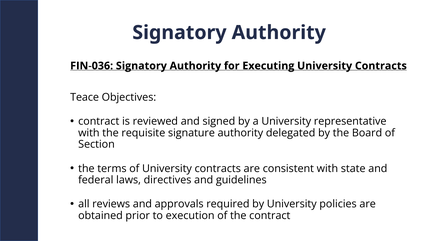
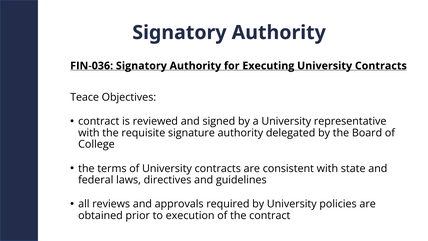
Section: Section -> College
